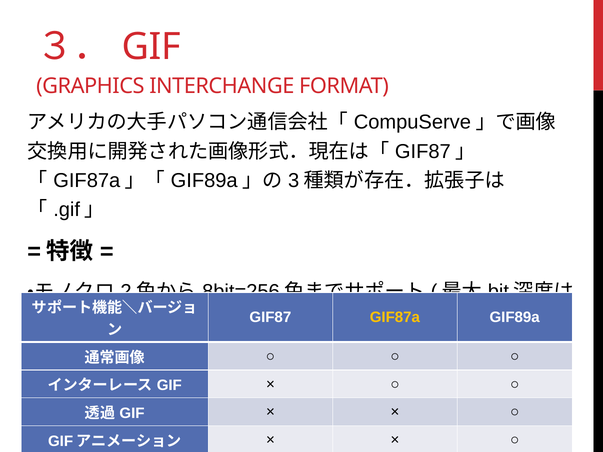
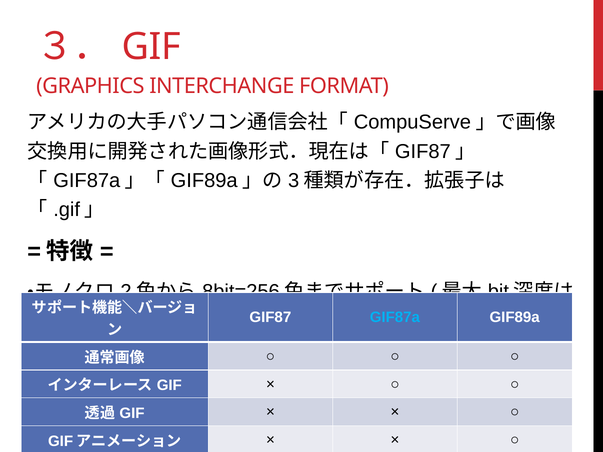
GIF87a colour: yellow -> light blue
